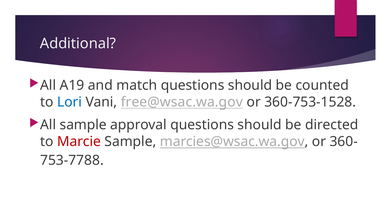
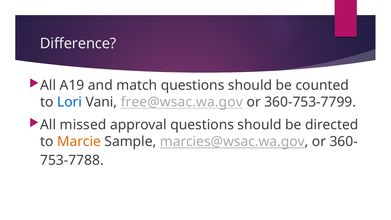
Additional: Additional -> Difference
360-753-1528: 360-753-1528 -> 360-753-7799
All sample: sample -> missed
Marcie colour: red -> orange
